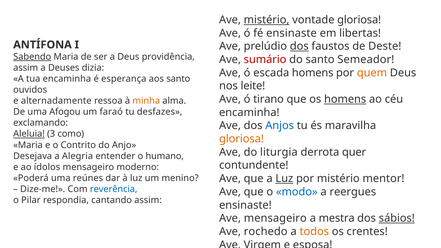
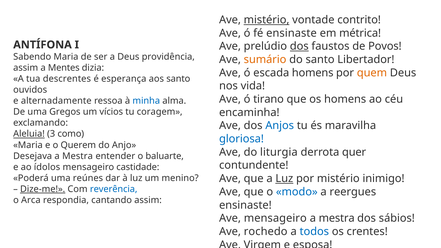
vontade gloriosa: gloriosa -> contrito
libertas: libertas -> métrica
Deste: Deste -> Povos
Sabendo underline: present -> none
sumário colour: red -> orange
Semeador: Semeador -> Libertador
Deuses: Deuses -> Mentes
tua encaminha: encaminha -> descrentes
leite: leite -> vida
homens at (345, 99) underline: present -> none
minha colour: orange -> blue
Afogou: Afogou -> Gregos
faraó: faraó -> vícios
desfazes: desfazes -> coragem
gloriosa at (241, 139) colour: orange -> blue
Contrito: Contrito -> Querem
Desejava a Alegria: Alegria -> Mestra
humano: humano -> baluarte
moderno: moderno -> castidade
mentor: mentor -> inimigo
Dize-me underline: none -> present
Pilar: Pilar -> Arca
sábios underline: present -> none
todos colour: orange -> blue
